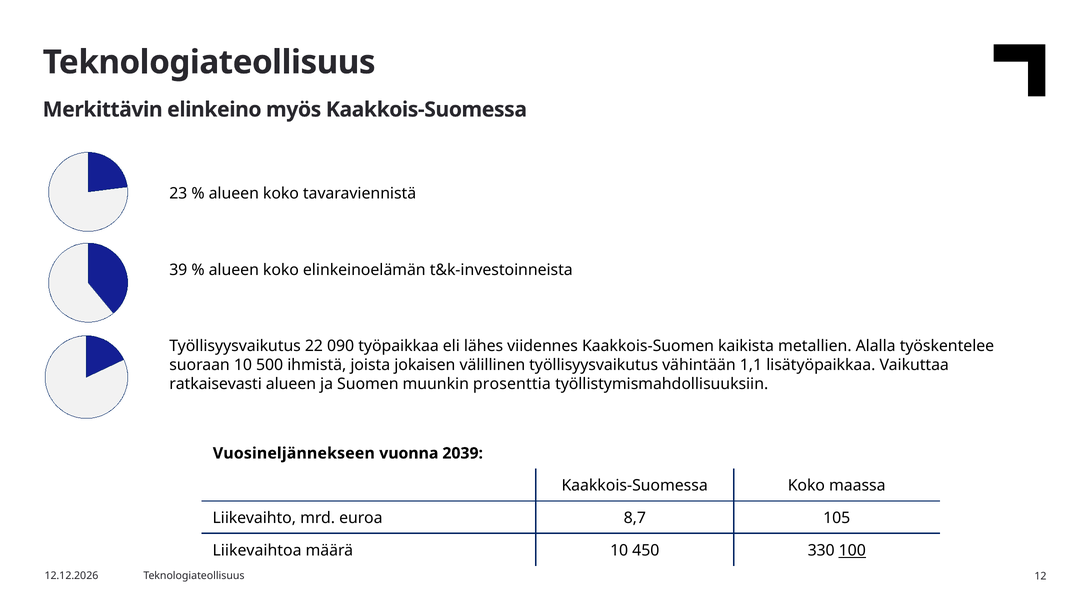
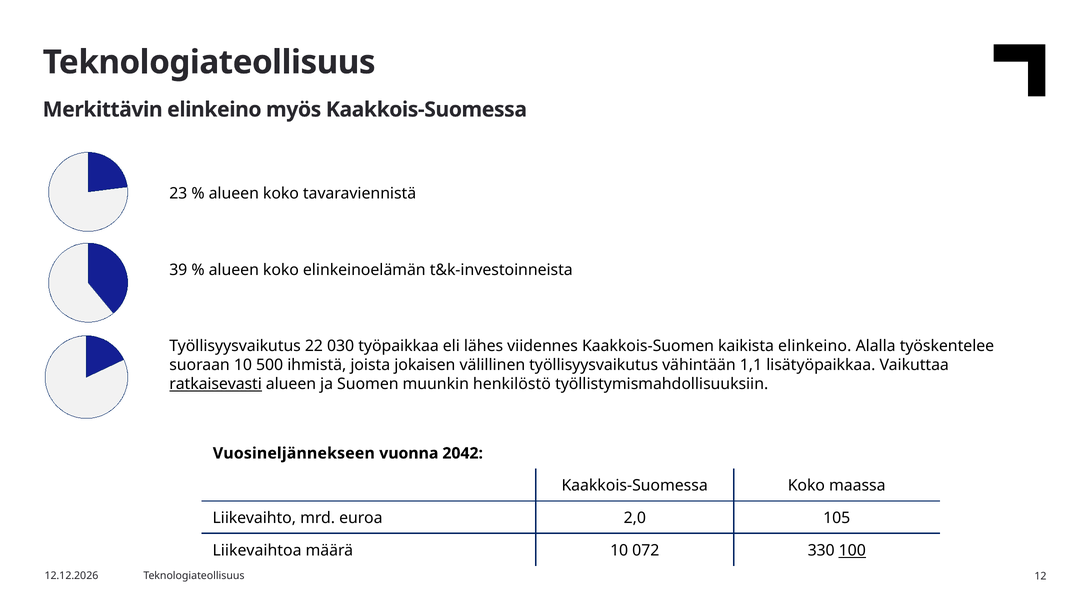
090: 090 -> 030
kaikista metallien: metallien -> elinkeino
ratkaisevasti underline: none -> present
prosenttia: prosenttia -> henkilöstö
2039: 2039 -> 2042
8,7: 8,7 -> 2,0
450: 450 -> 072
